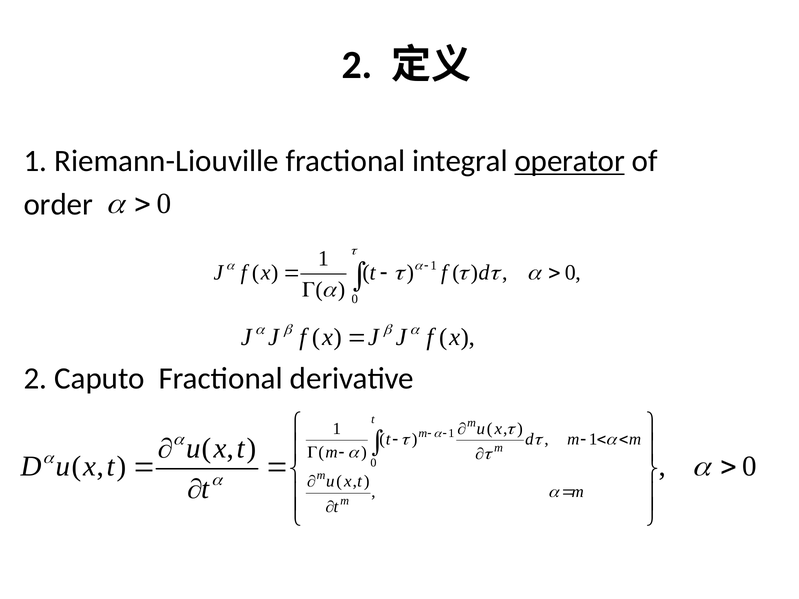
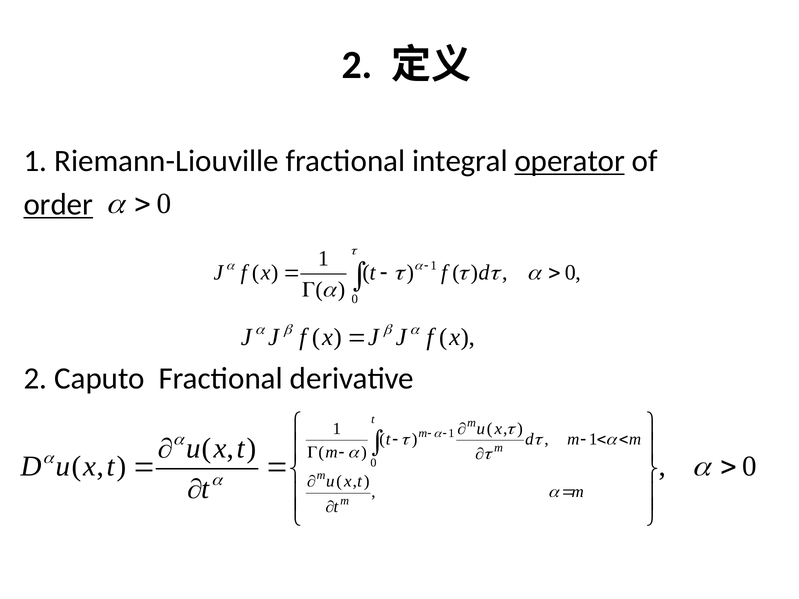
order underline: none -> present
